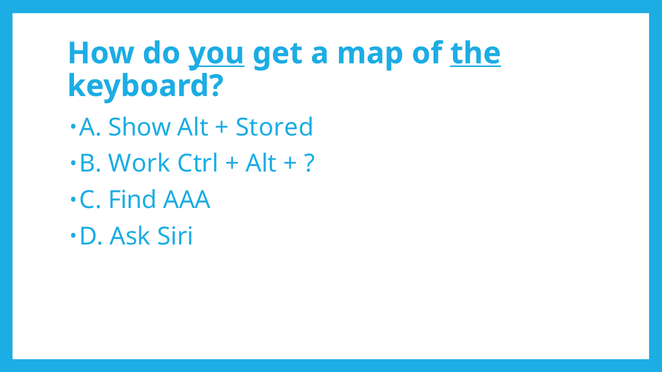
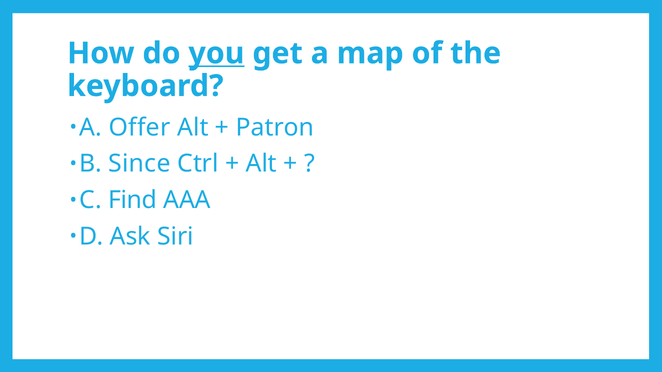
the underline: present -> none
Show: Show -> Offer
Stored: Stored -> Patron
Work: Work -> Since
